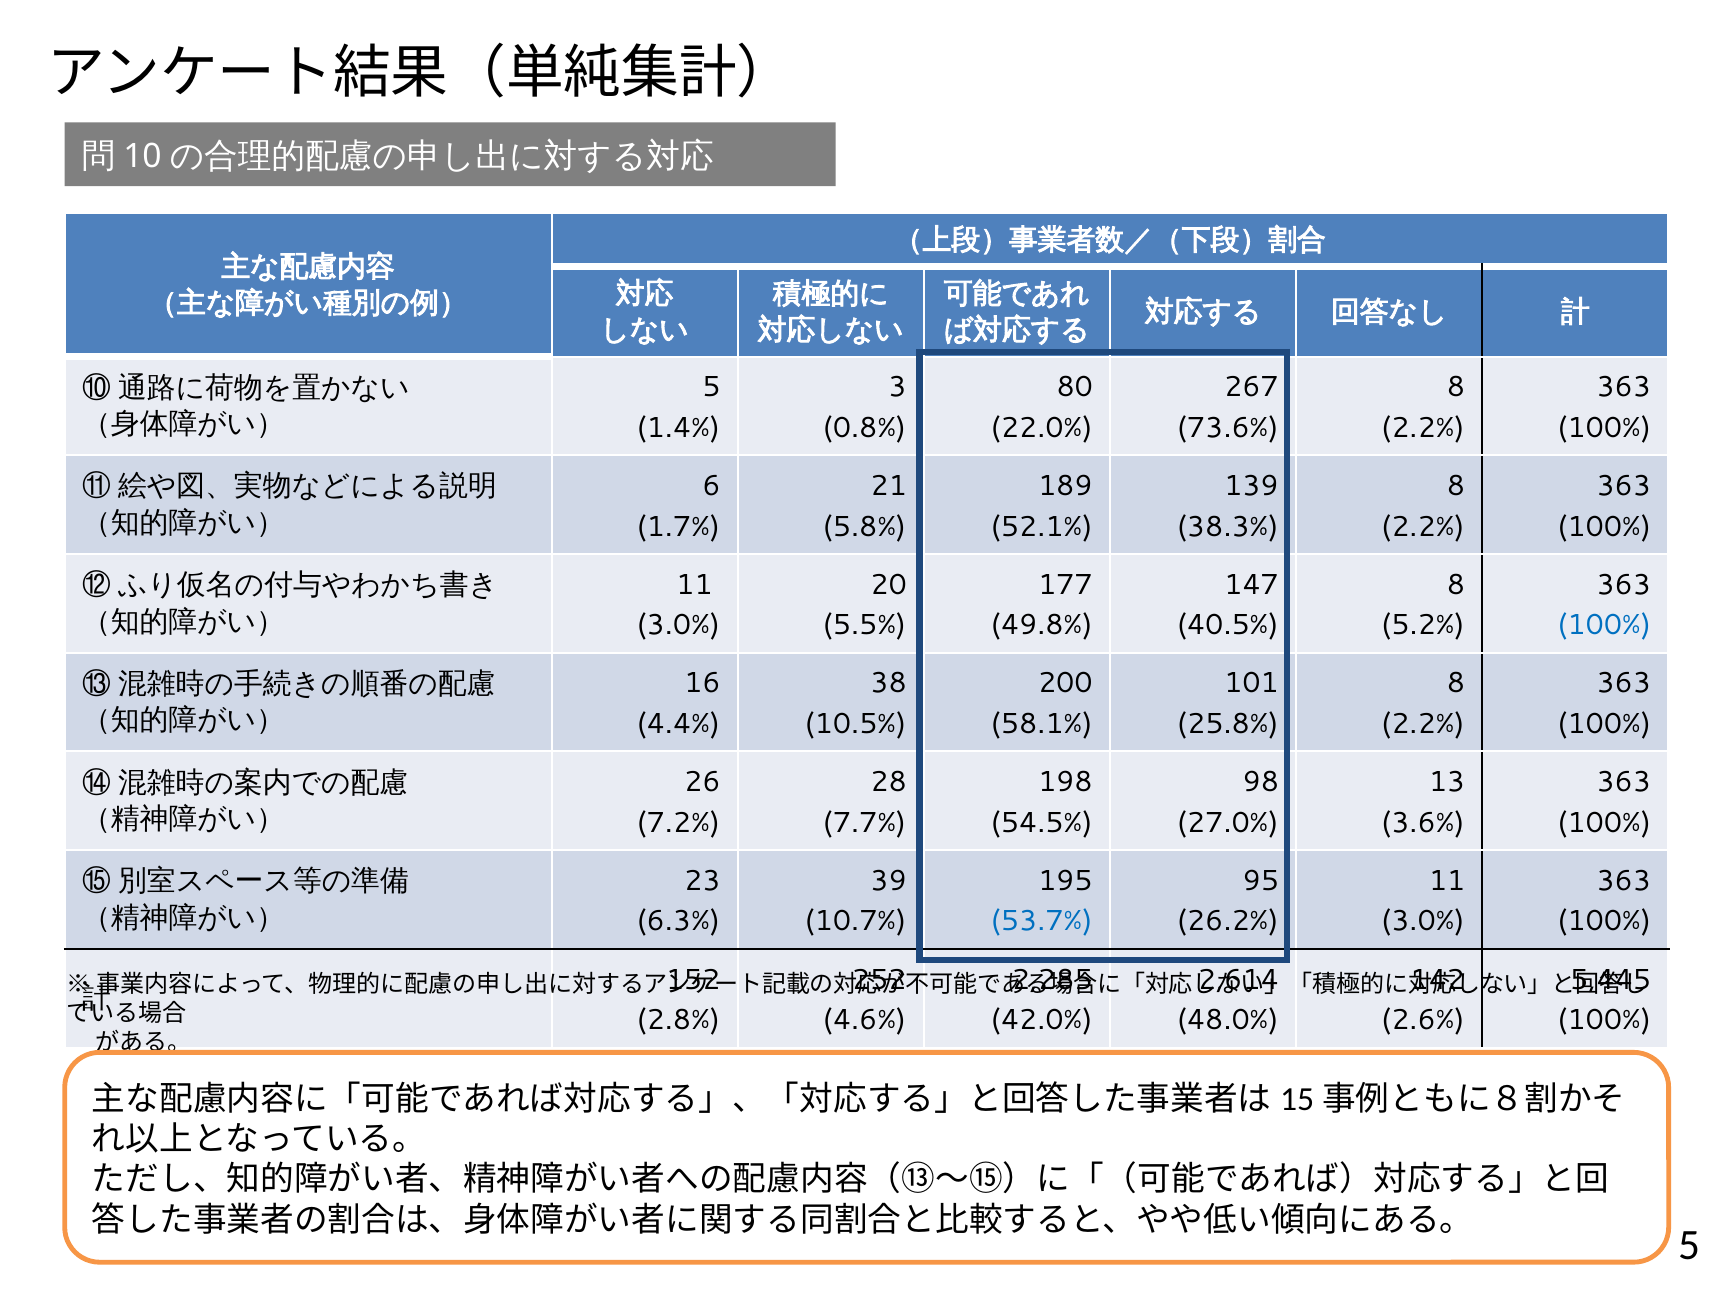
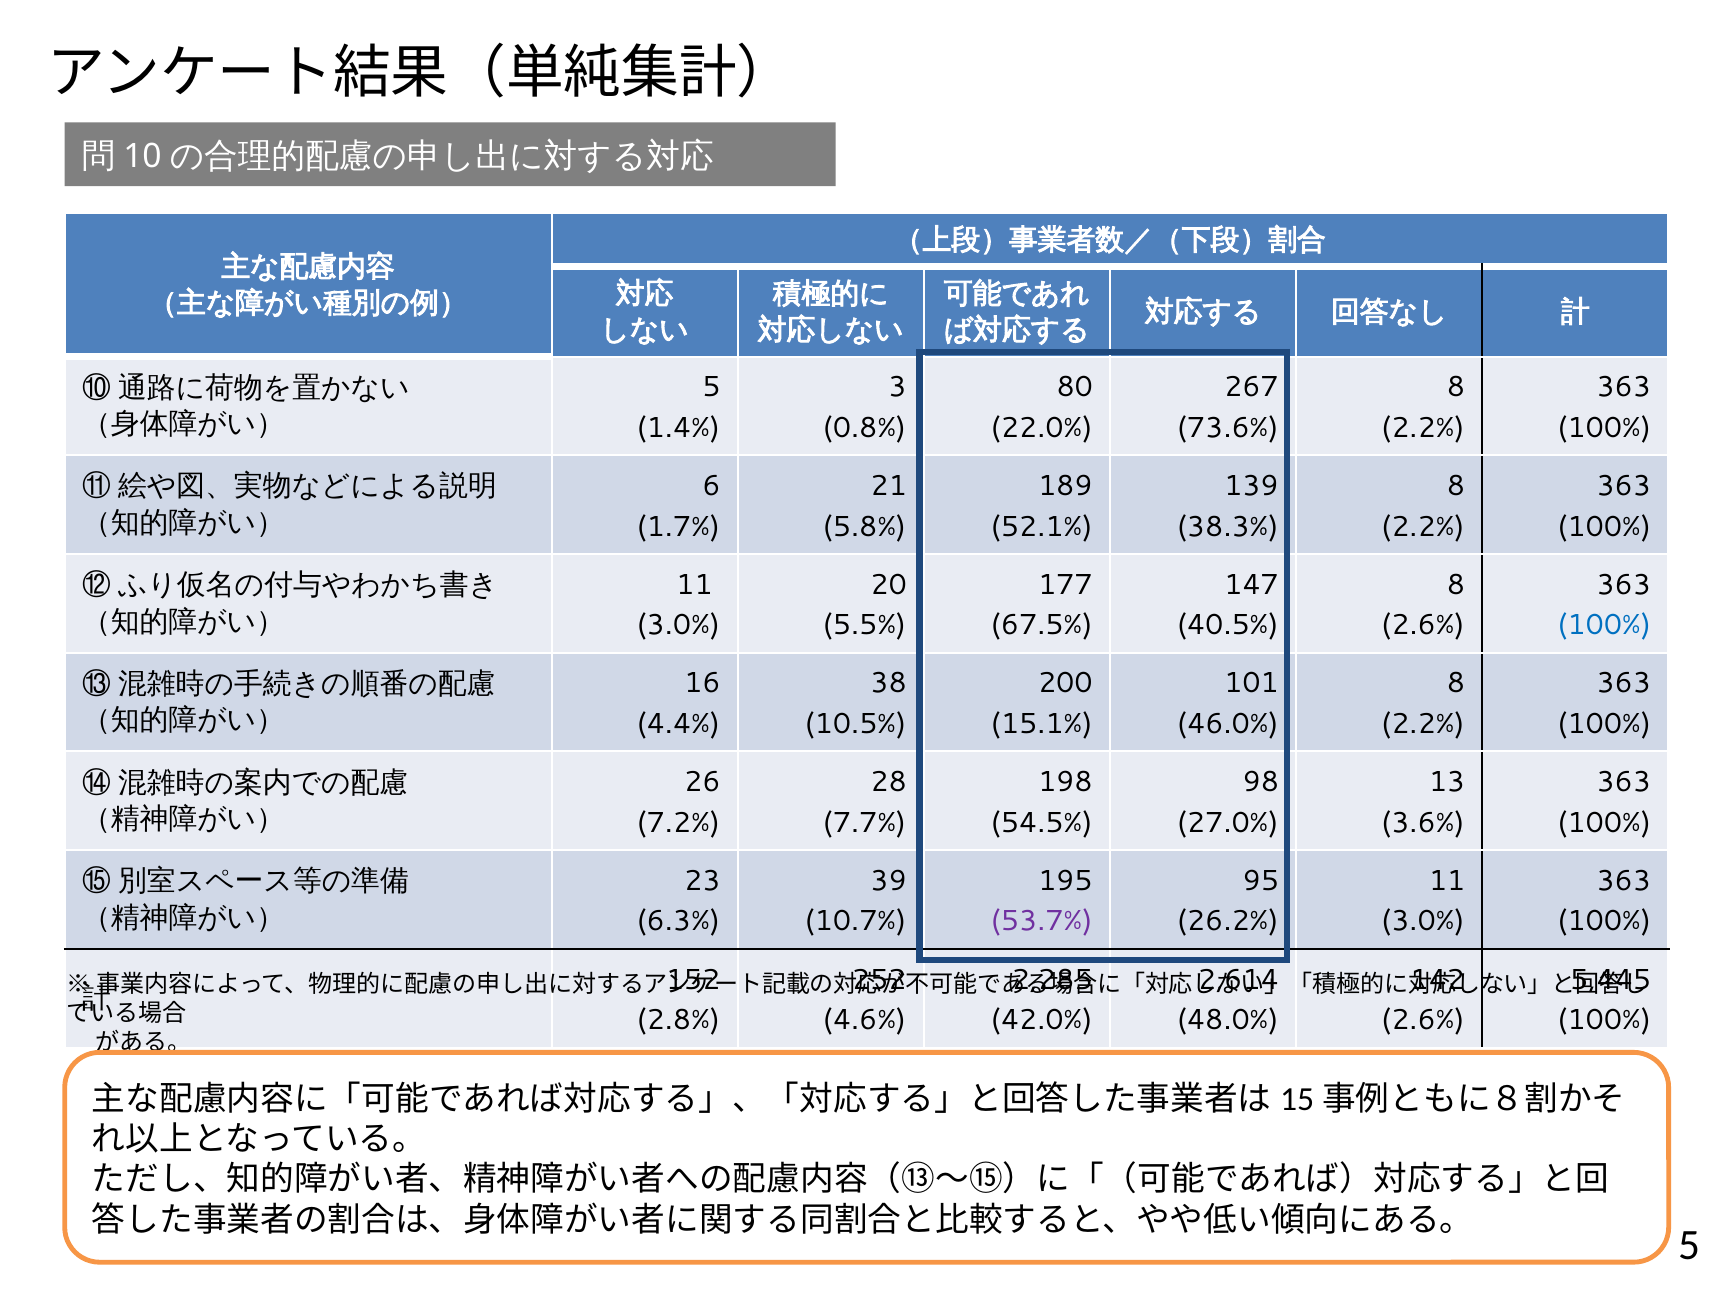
49.8%: 49.8% -> 67.5%
5.2% at (1423, 625): 5.2% -> 2.6%
58.1%: 58.1% -> 15.1%
25.8%: 25.8% -> 46.0%
53.7% colour: blue -> purple
